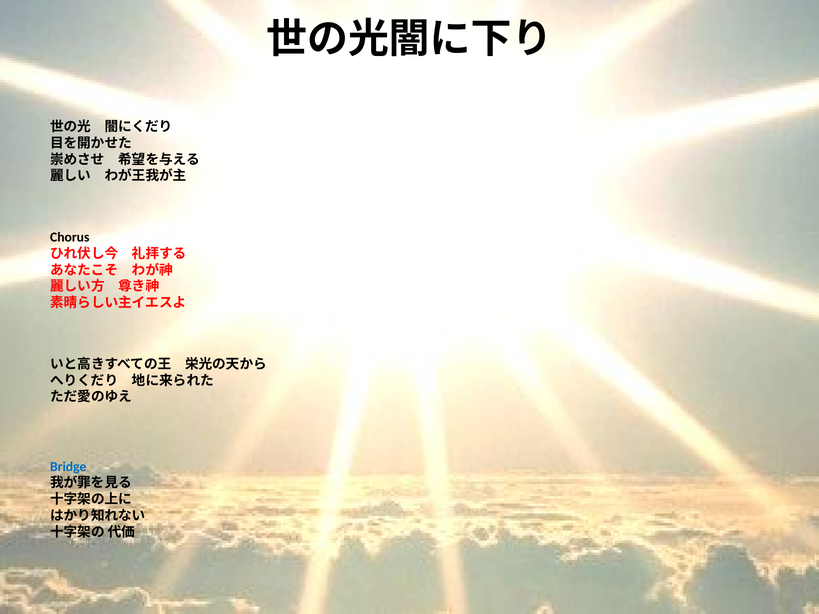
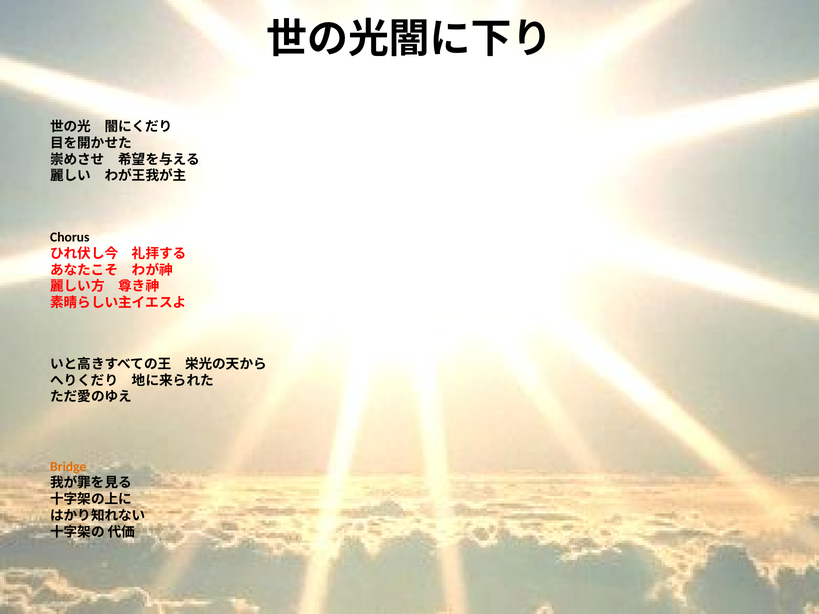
Bridge colour: blue -> orange
